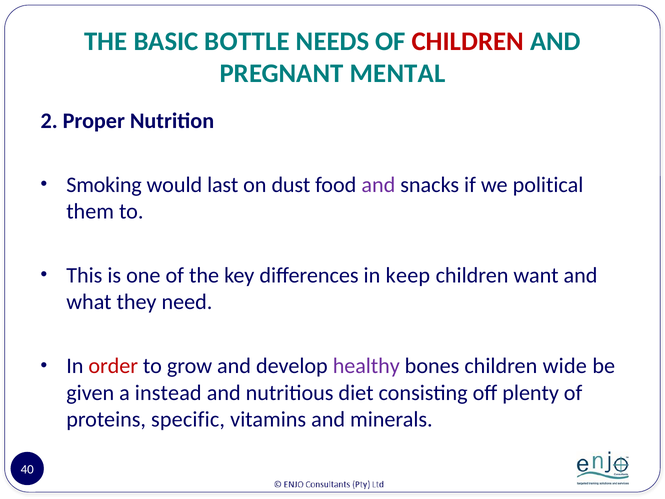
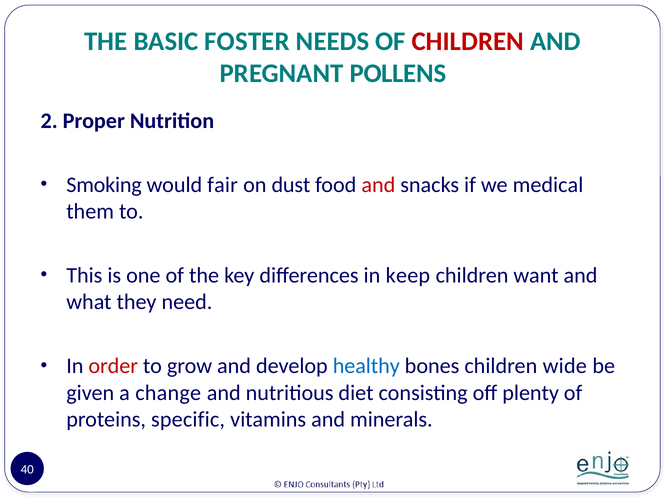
BOTTLE: BOTTLE -> FOSTER
MENTAL: MENTAL -> POLLENS
last: last -> fair
and at (378, 185) colour: purple -> red
political: political -> medical
healthy colour: purple -> blue
instead: instead -> change
